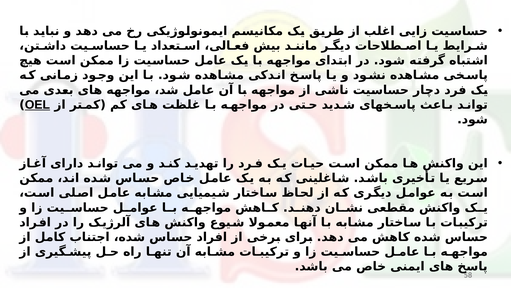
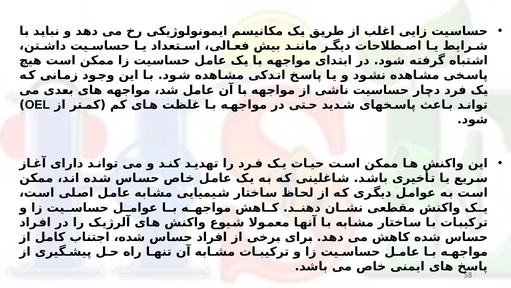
OEL underline: present -> none
